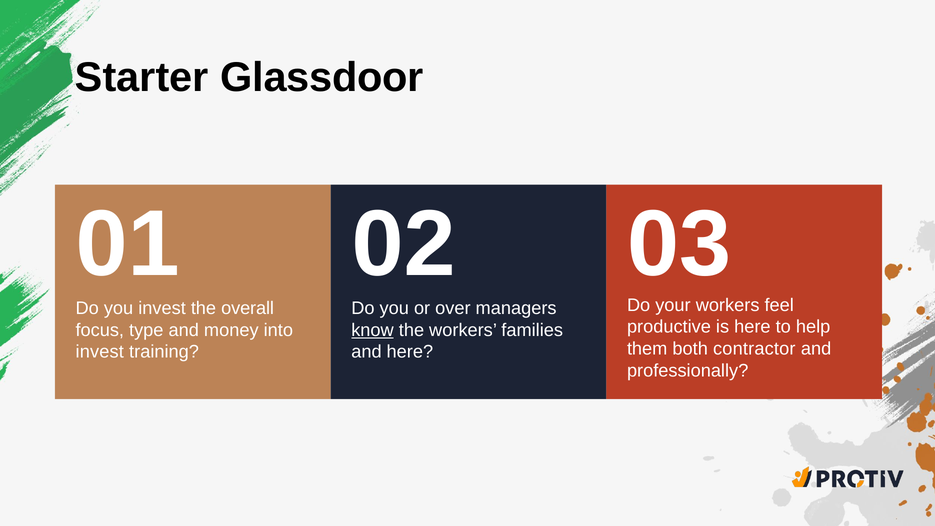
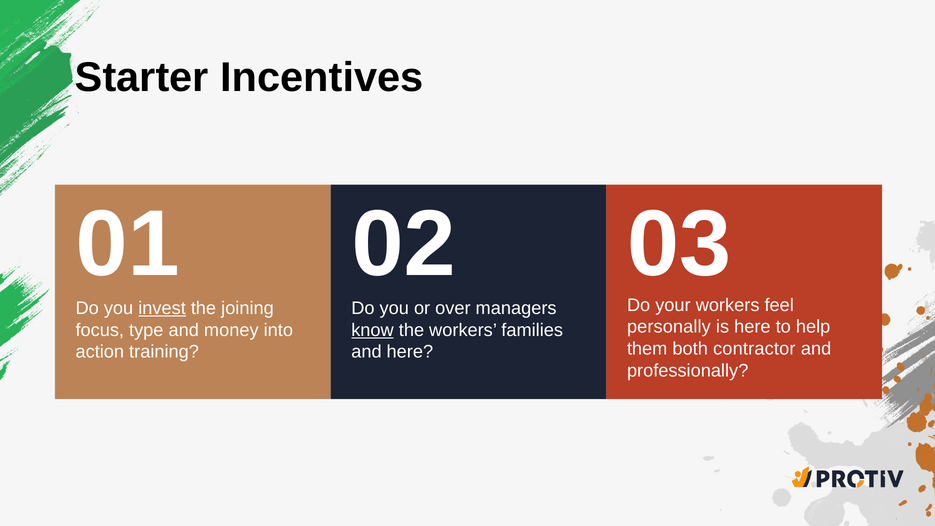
Glassdoor: Glassdoor -> Incentives
invest at (162, 308) underline: none -> present
overall: overall -> joining
productive: productive -> personally
invest at (100, 352): invest -> action
